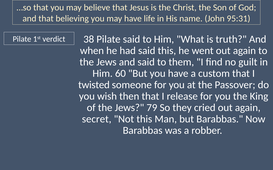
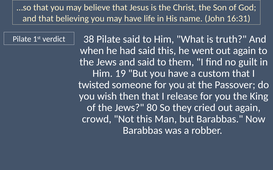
95:31: 95:31 -> 16:31
60: 60 -> 19
79: 79 -> 80
secret: secret -> crowd
